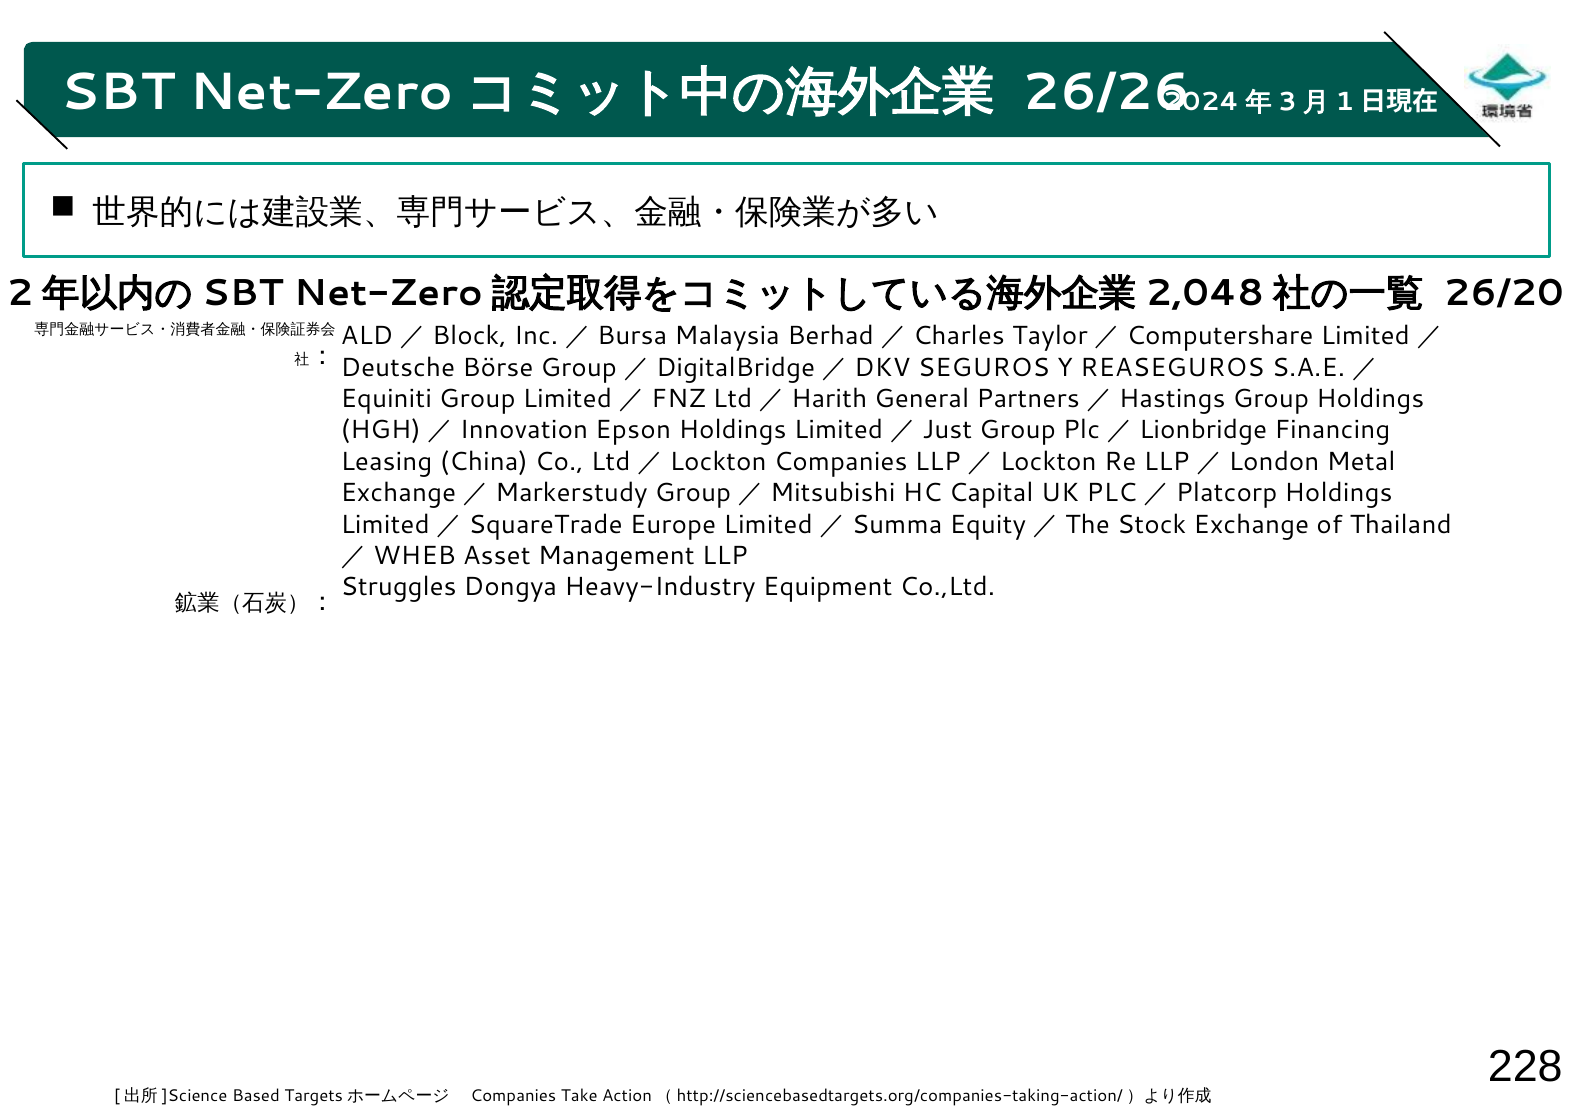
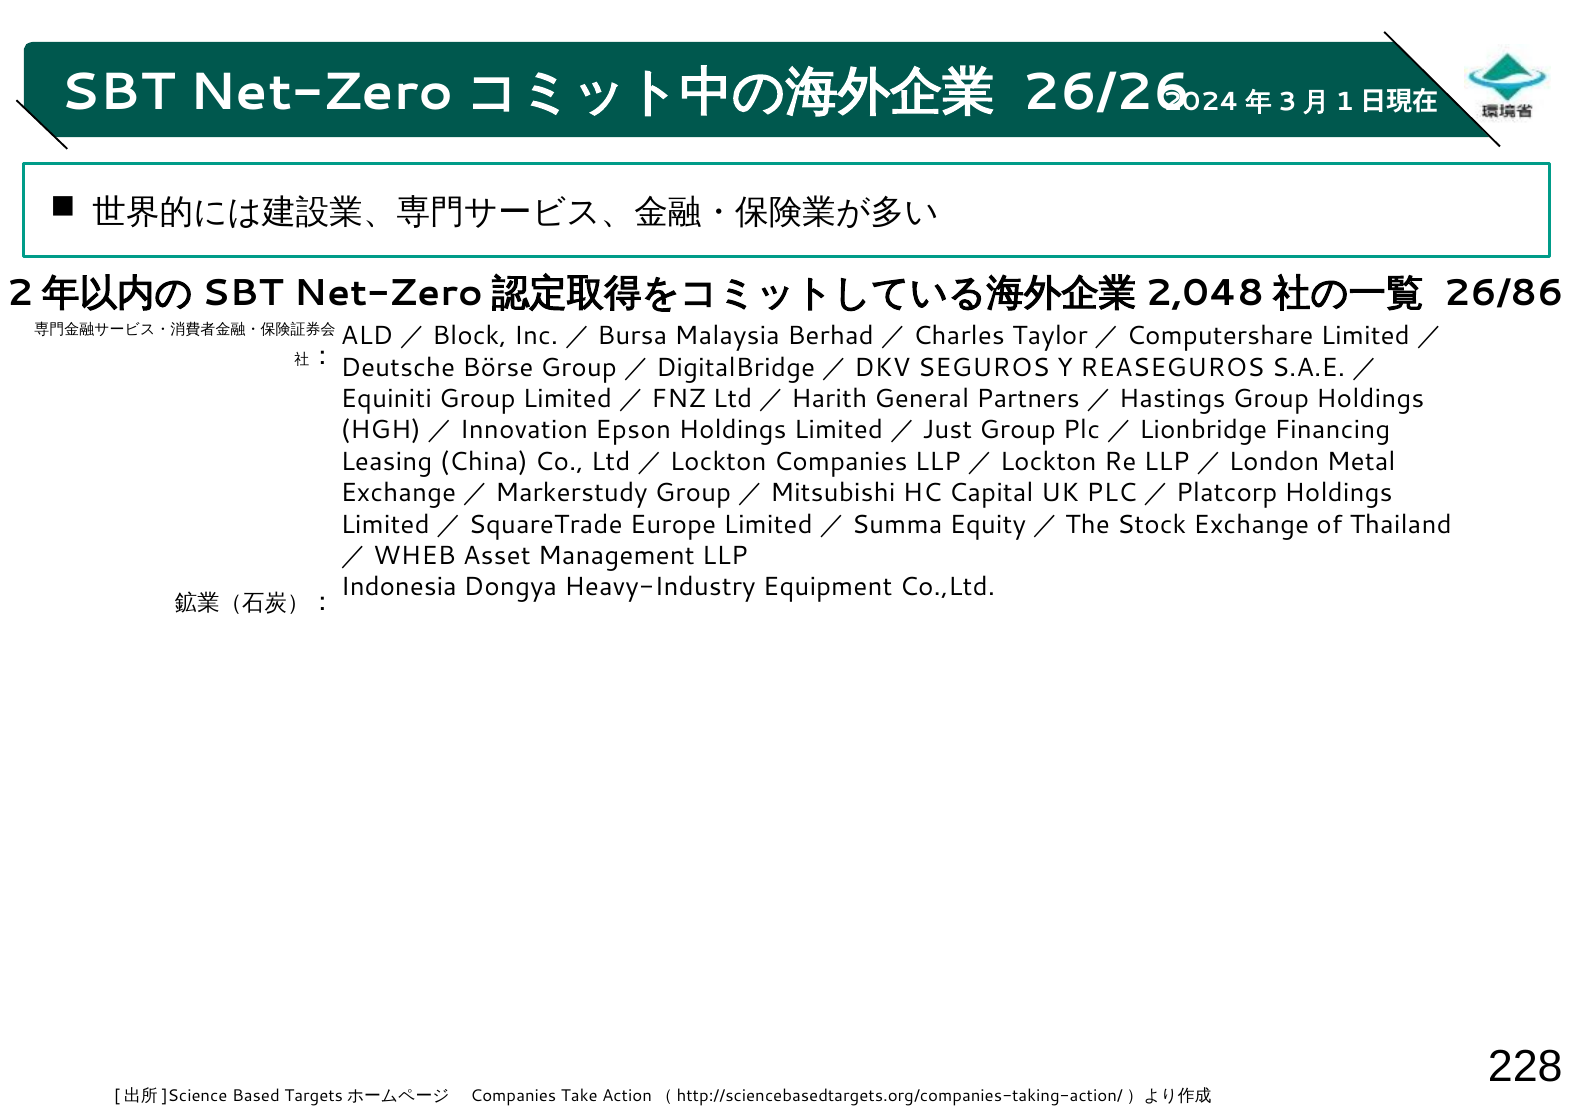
26/20: 26/20 -> 26/86
Struggles: Struggles -> Indonesia
